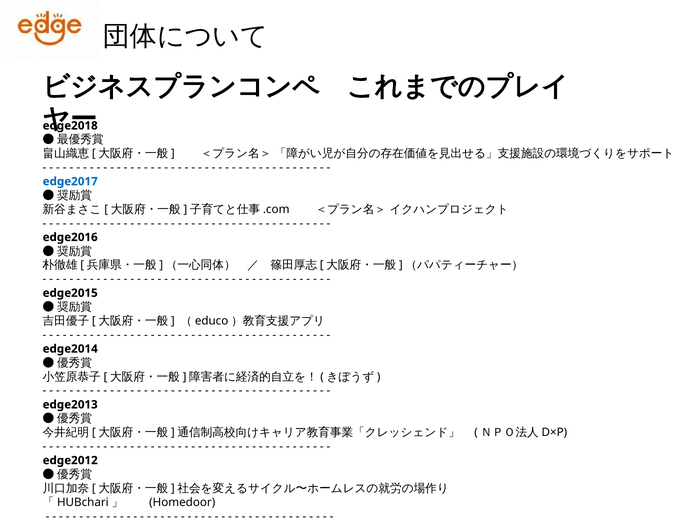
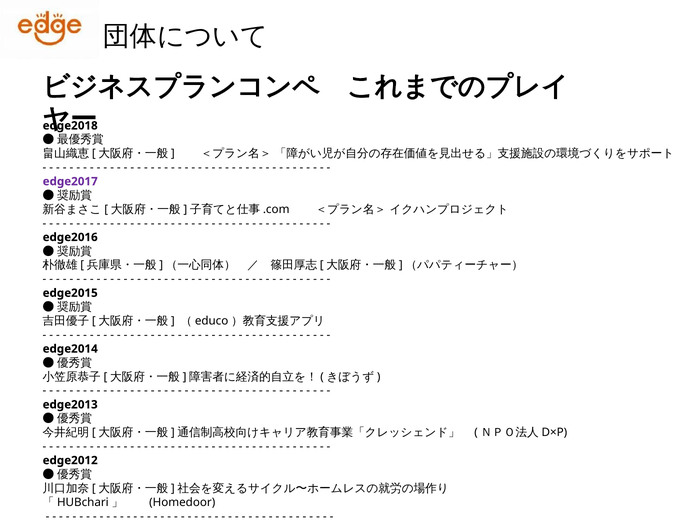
edge2017 colour: blue -> purple
